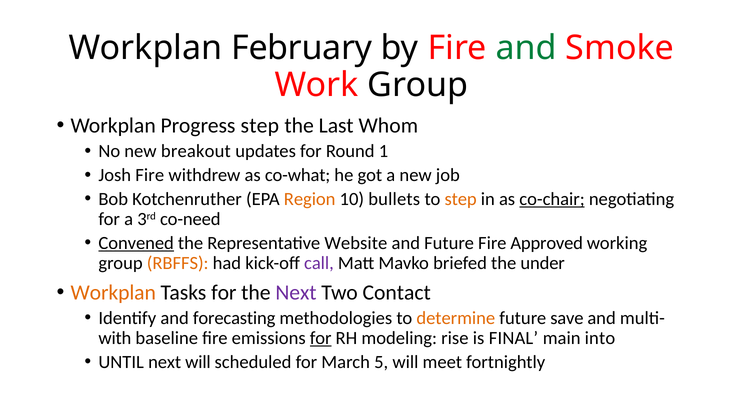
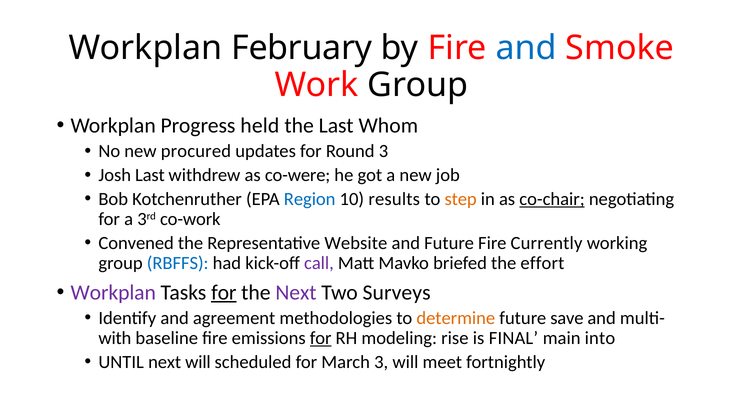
and at (526, 48) colour: green -> blue
Progress step: step -> held
breakout: breakout -> procured
Round 1: 1 -> 3
Josh Fire: Fire -> Last
co-what: co-what -> co-were
Region colour: orange -> blue
bullets: bullets -> results
co-need: co-need -> co-work
Convened underline: present -> none
Approved: Approved -> Currently
RBFFS colour: orange -> blue
under: under -> effort
Workplan at (113, 292) colour: orange -> purple
for at (224, 292) underline: none -> present
Contact: Contact -> Surveys
forecasting: forecasting -> agreement
March 5: 5 -> 3
